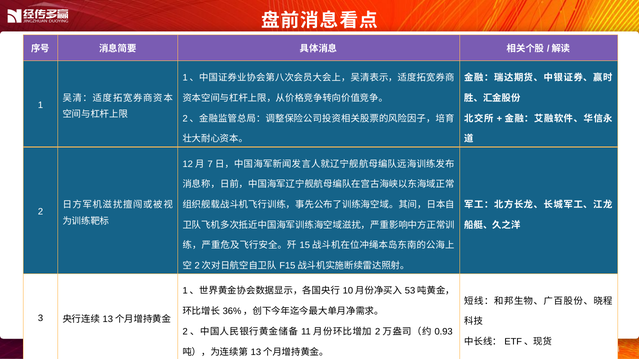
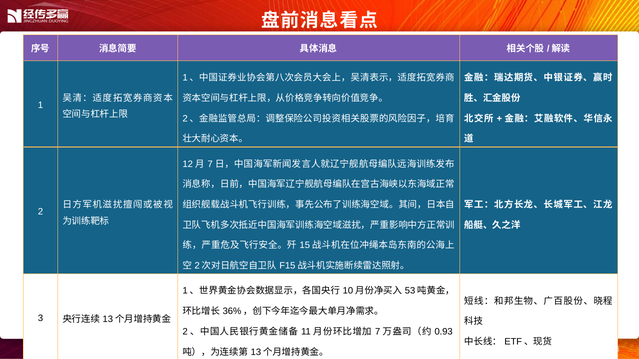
2 at (378, 332): 2 -> 7
